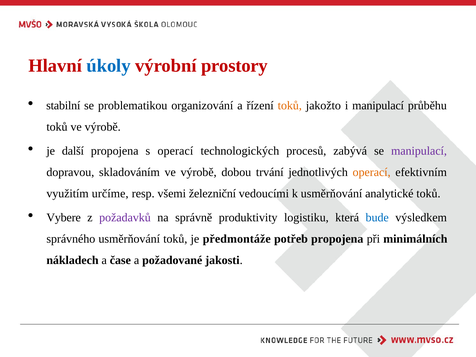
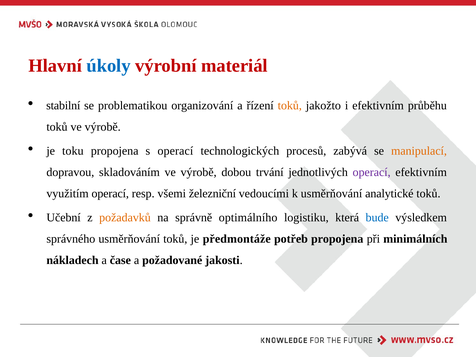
prostory: prostory -> materiál
i manipulací: manipulací -> efektivním
další: další -> toku
manipulací at (419, 151) colour: purple -> orange
operací at (372, 172) colour: orange -> purple
využitím určíme: určíme -> operací
Vybere: Vybere -> Učební
požadavků colour: purple -> orange
produktivity: produktivity -> optimálního
